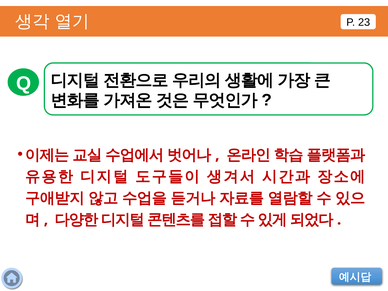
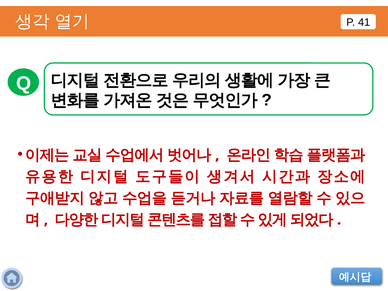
23: 23 -> 41
